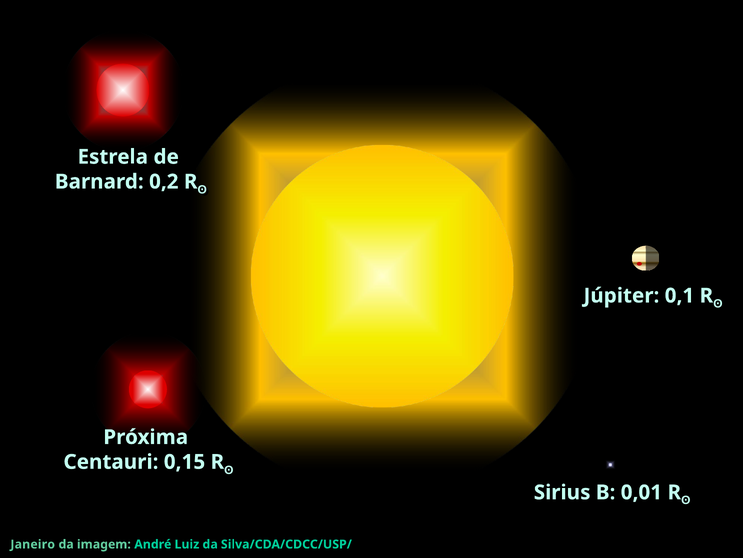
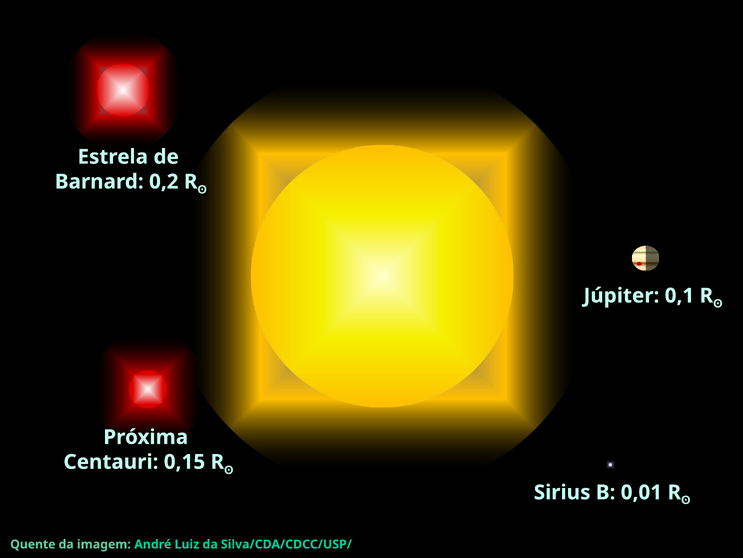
Janeiro: Janeiro -> Quente
